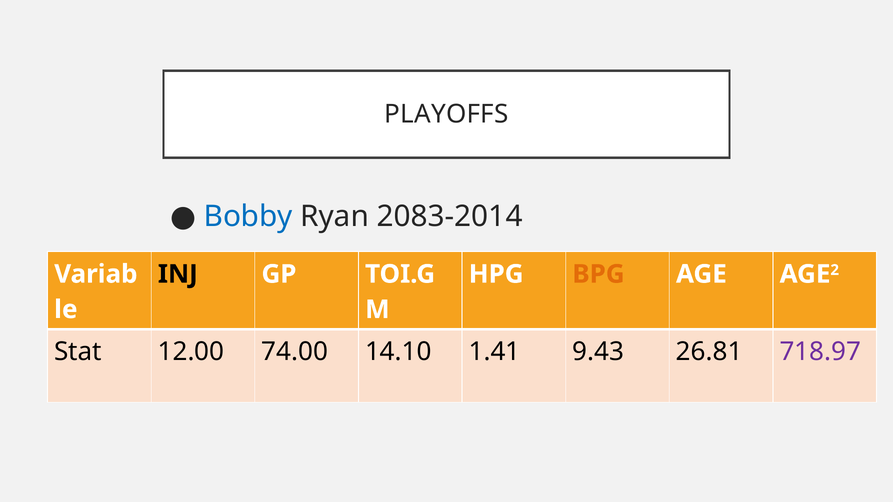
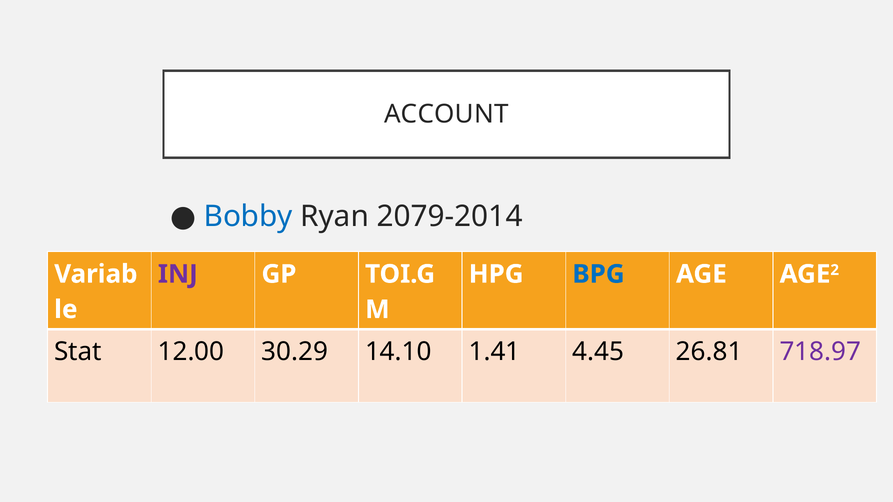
PLAYOFFS: PLAYOFFS -> ACCOUNT
2083-2014: 2083-2014 -> 2079-2014
INJ colour: black -> purple
BPG colour: orange -> blue
74.00: 74.00 -> 30.29
9.43: 9.43 -> 4.45
